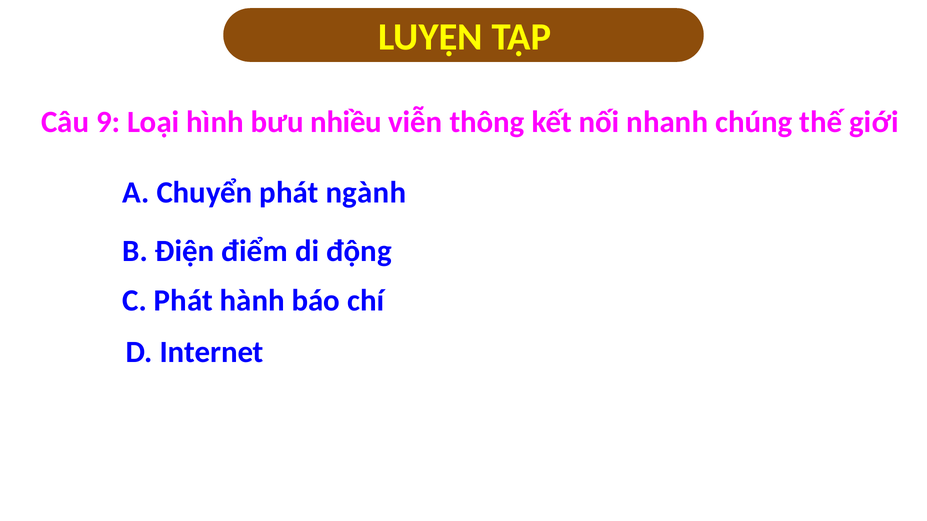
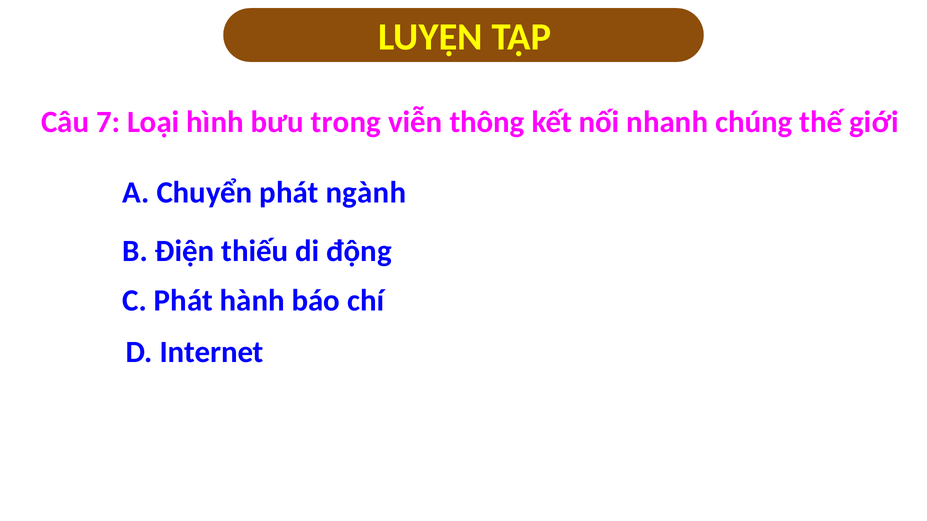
9: 9 -> 7
nhiều: nhiều -> trong
điểm: điểm -> thiếu
